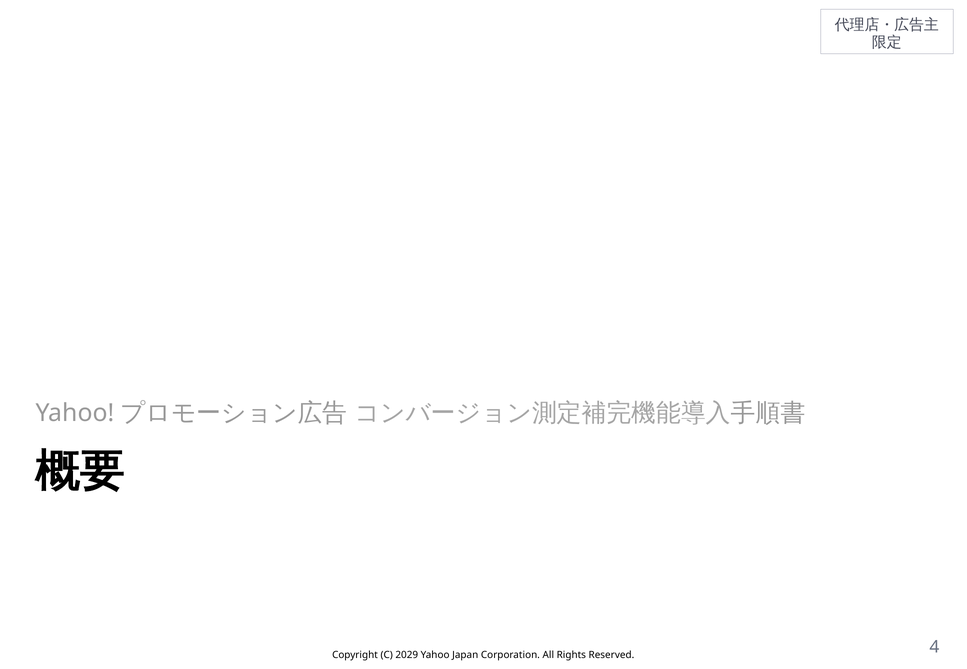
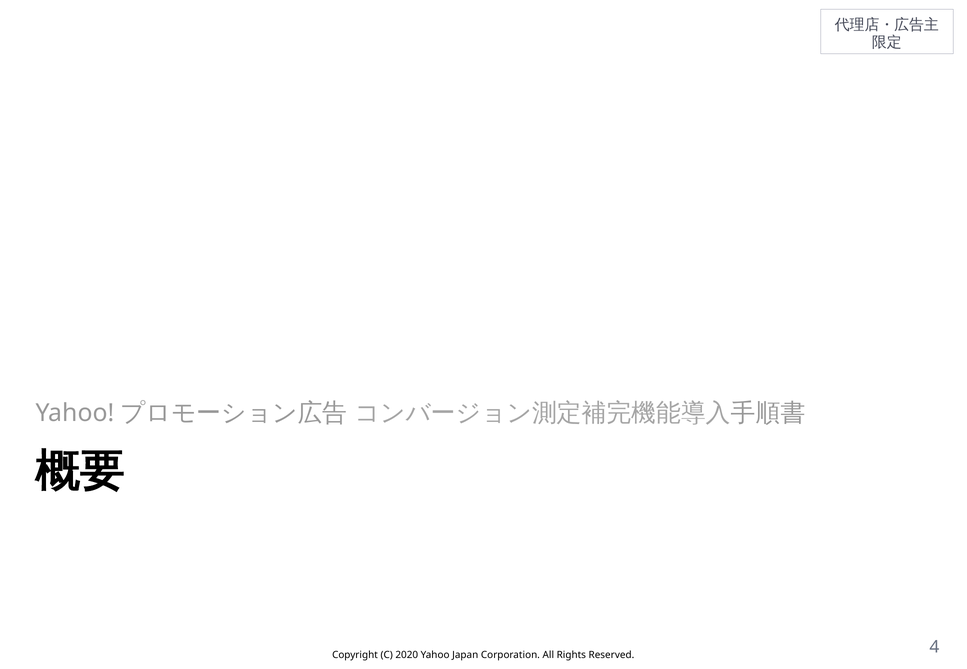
2029: 2029 -> 2020
